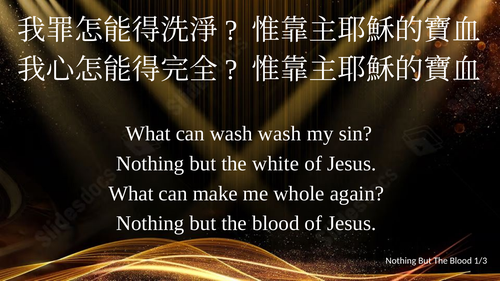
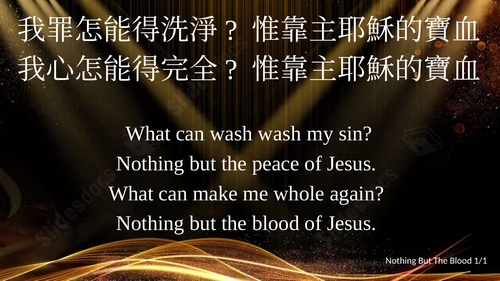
white: white -> peace
1/3: 1/3 -> 1/1
